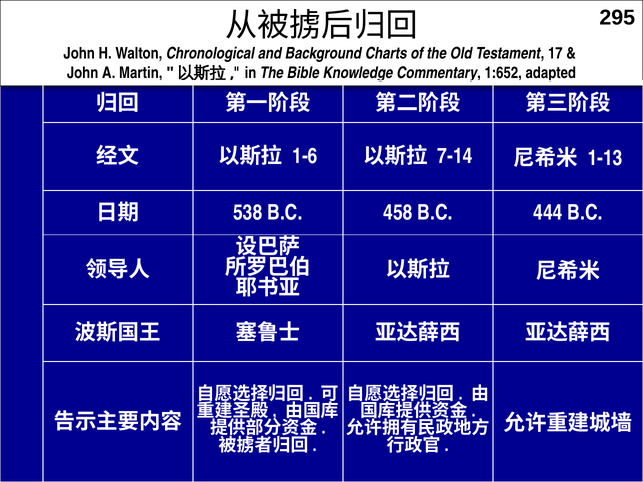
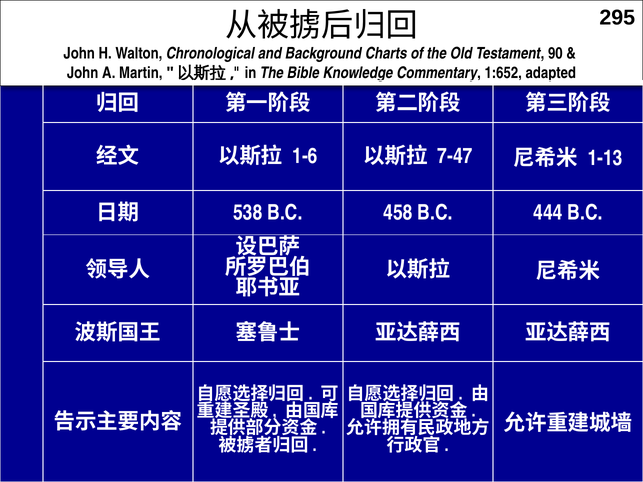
17: 17 -> 90
7-14: 7-14 -> 7-47
